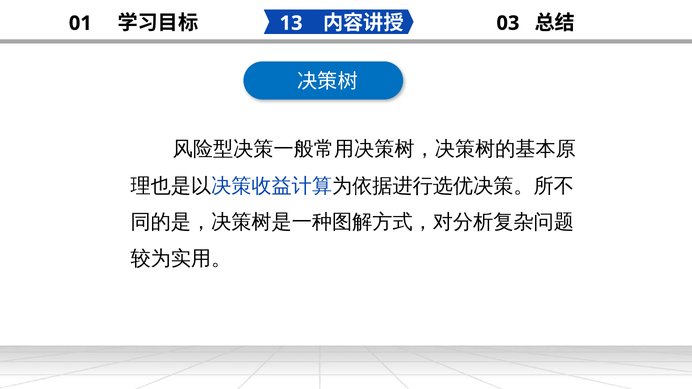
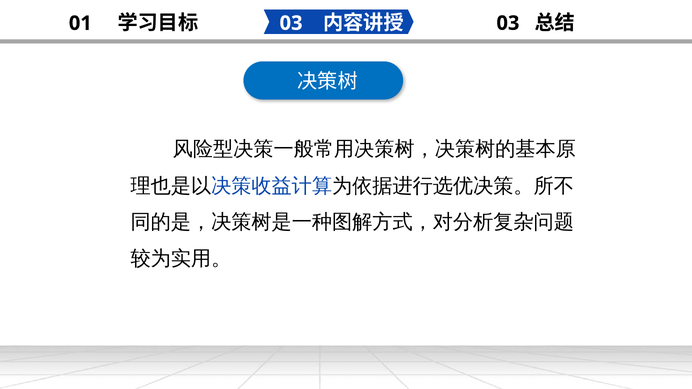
13 at (291, 23): 13 -> 03
